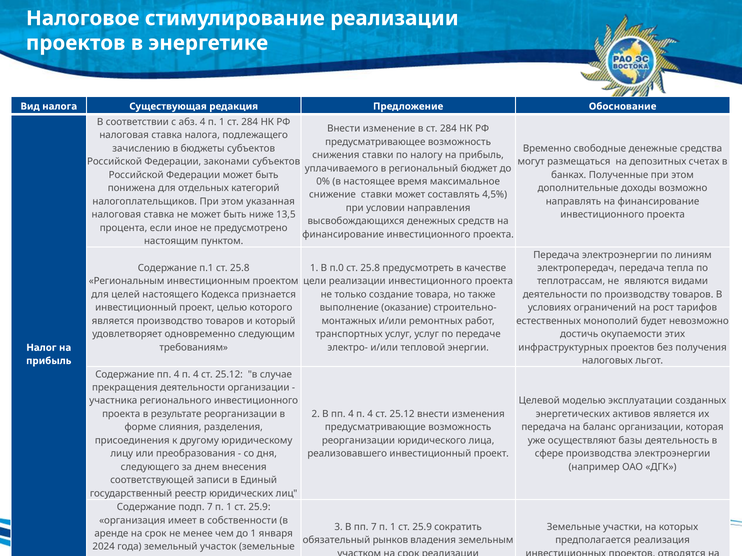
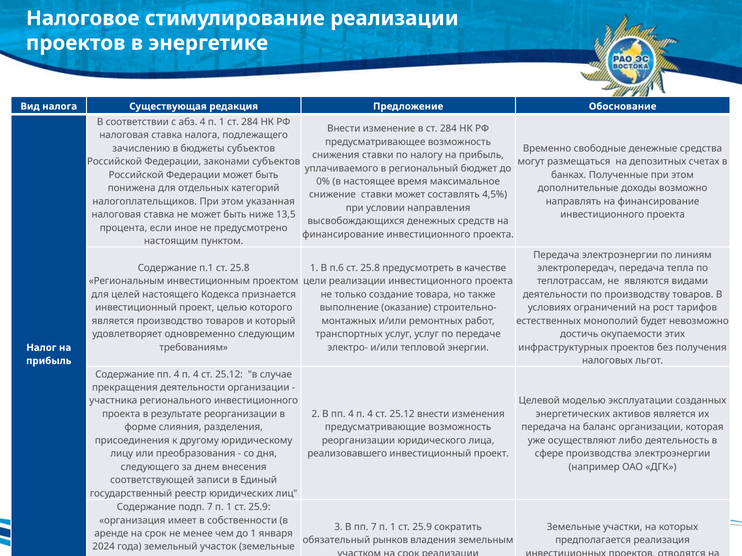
п.0: п.0 -> п.6
базы: базы -> либо
